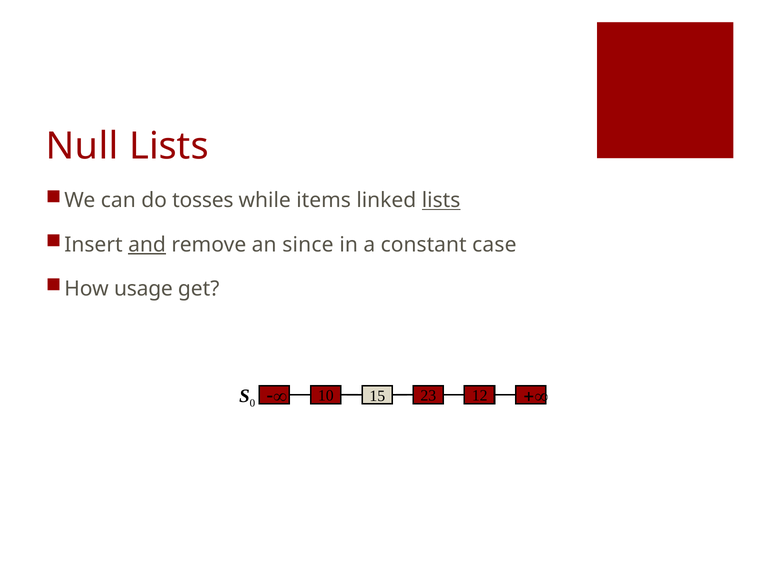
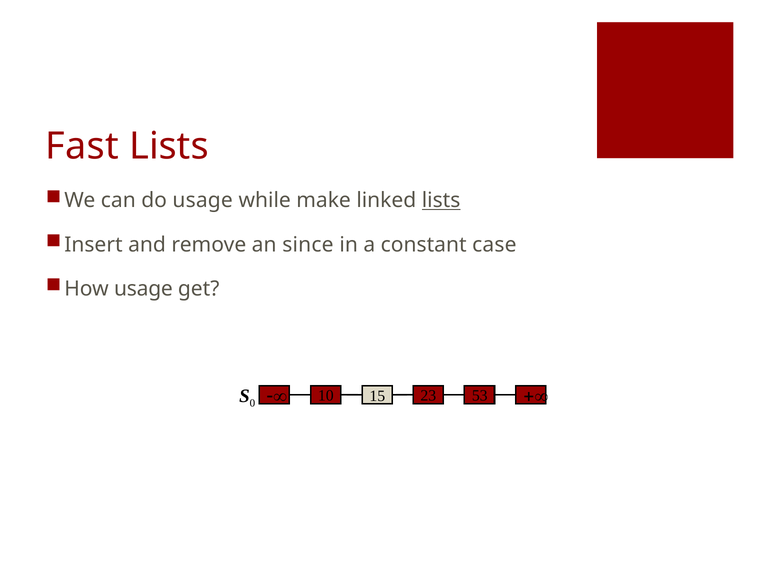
Null: Null -> Fast
do tosses: tosses -> usage
items: items -> make
and underline: present -> none
12: 12 -> 53
